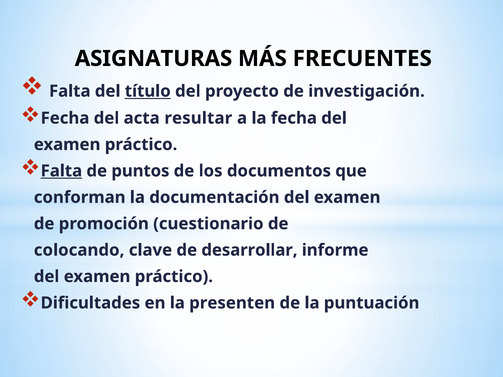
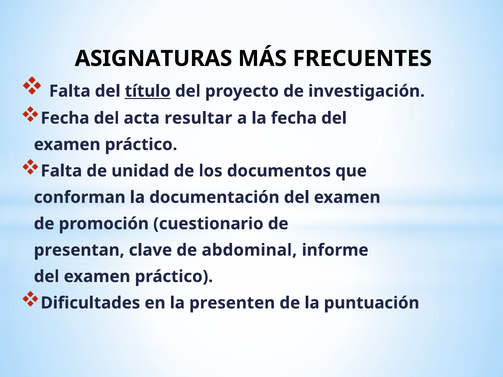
Falta at (61, 171) underline: present -> none
puntos: puntos -> unidad
colocando: colocando -> presentan
desarrollar: desarrollar -> abdominal
